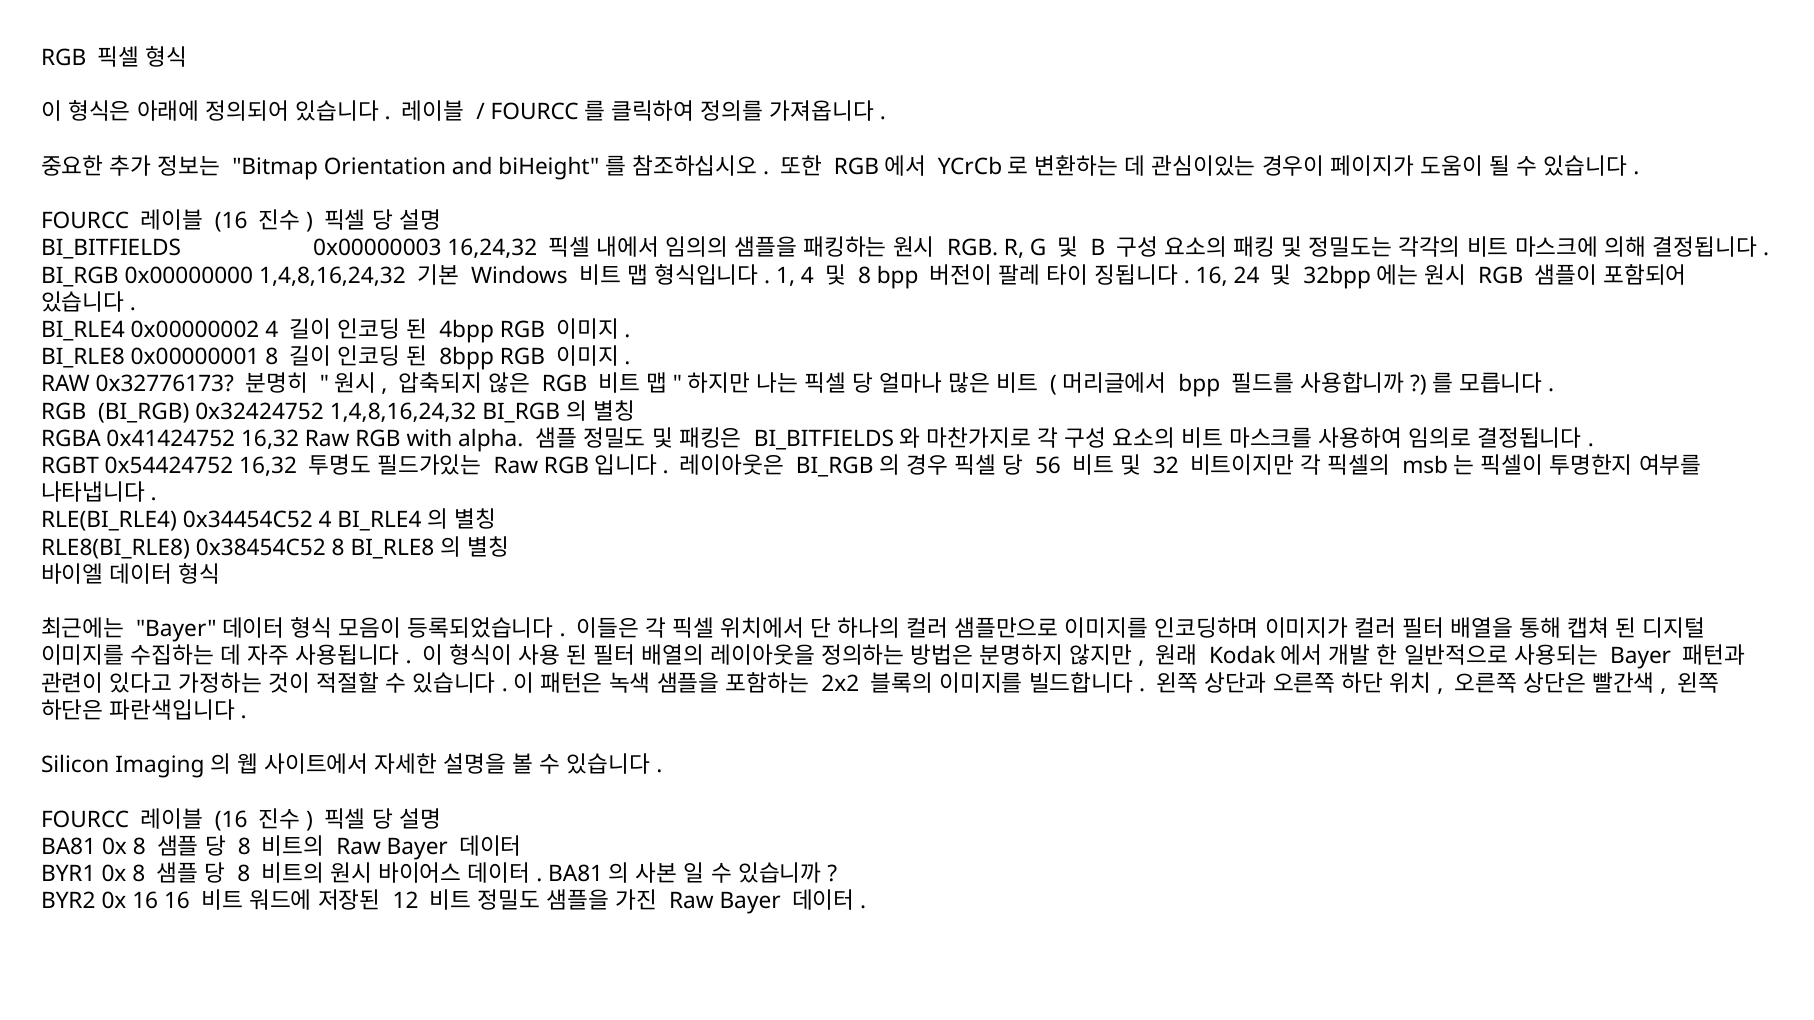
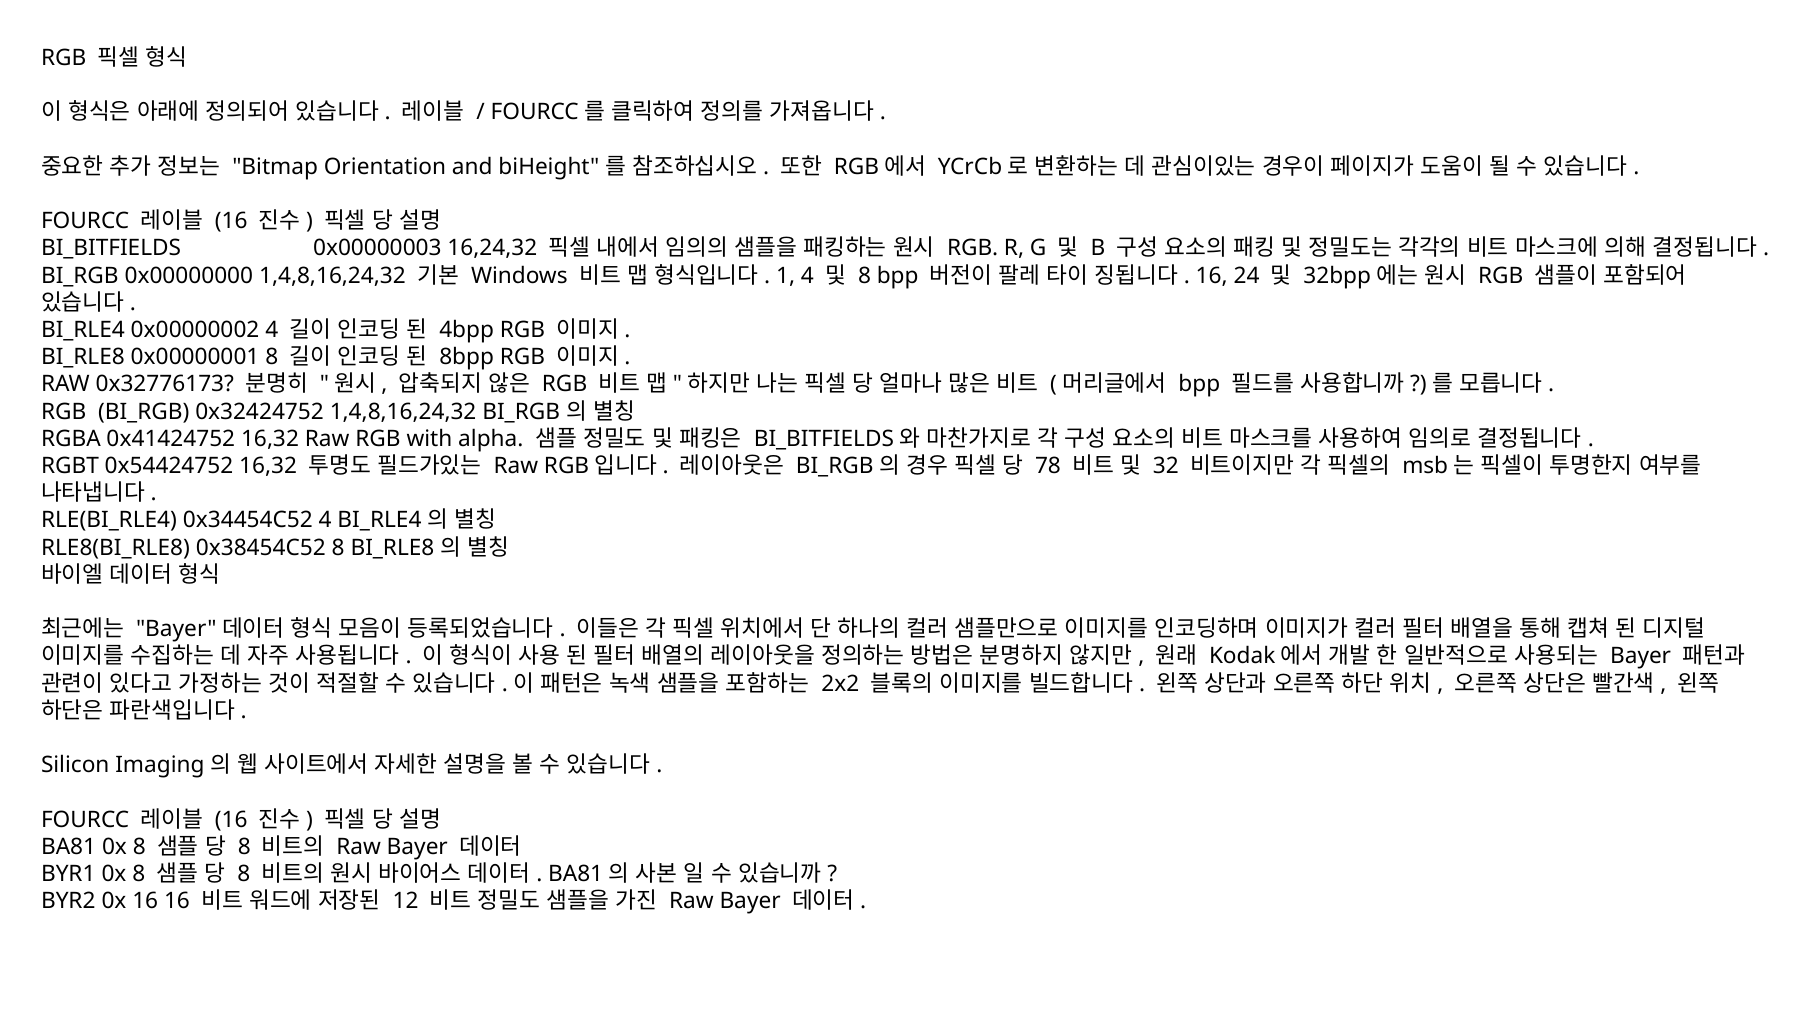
56: 56 -> 78
